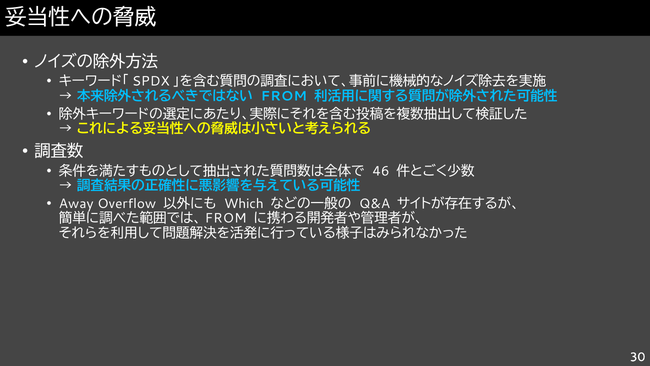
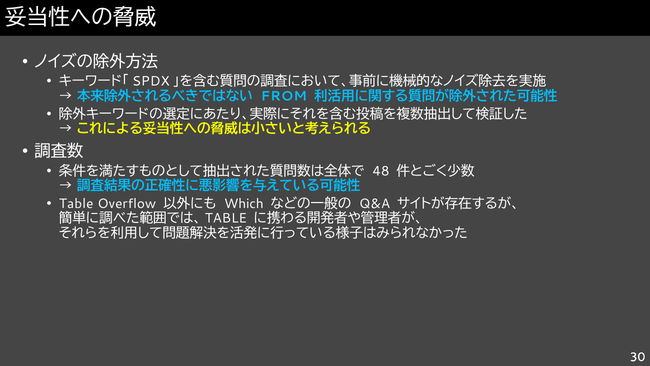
46: 46 -> 48
Away at (76, 204): Away -> Table
FROM at (226, 218): FROM -> TABLE
